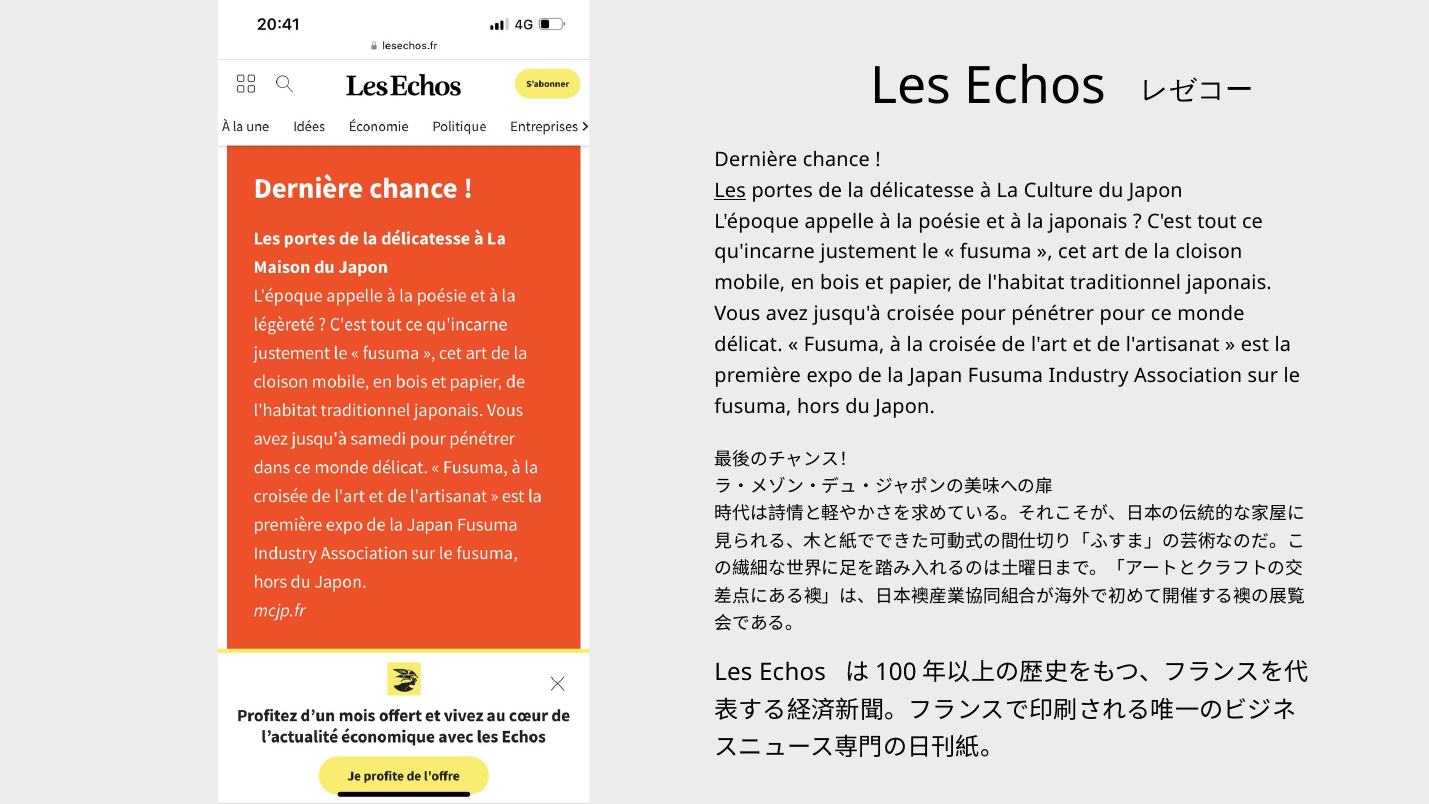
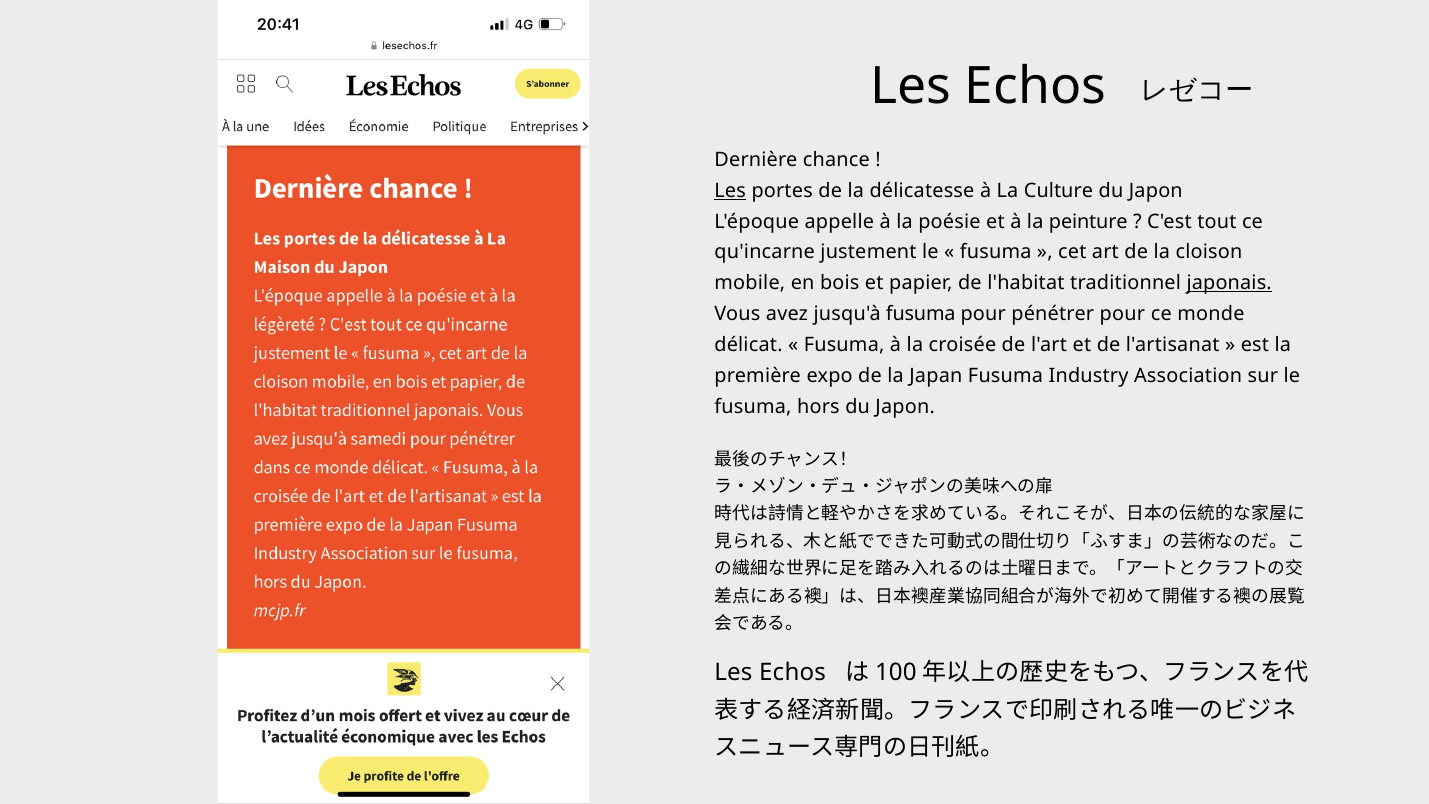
la japonais: japonais -> peinture
japonais at (1229, 283) underline: none -> present
jusqu'à croisée: croisée -> fusuma
